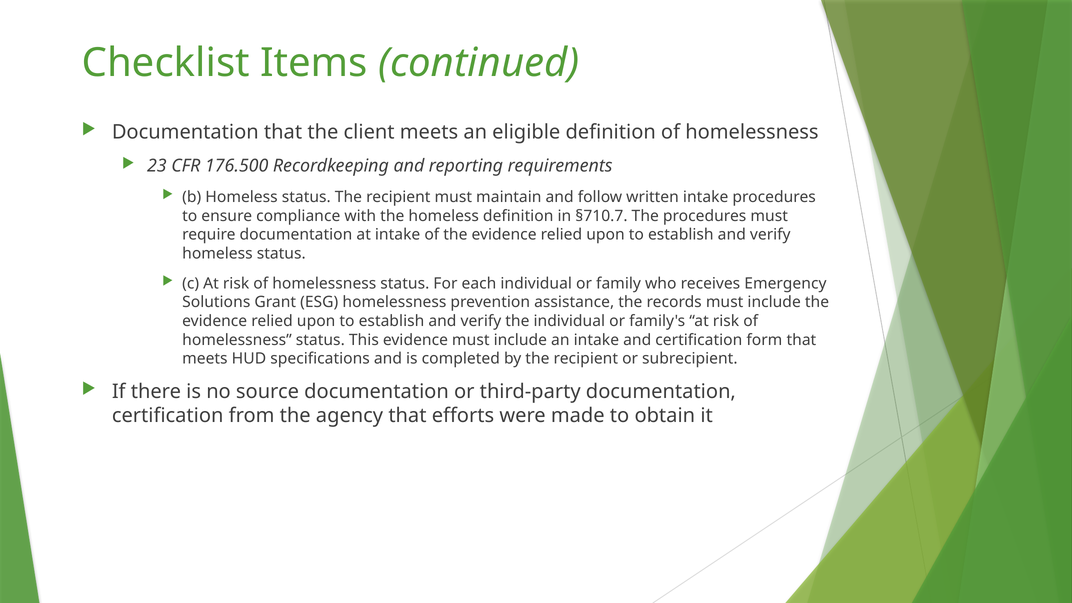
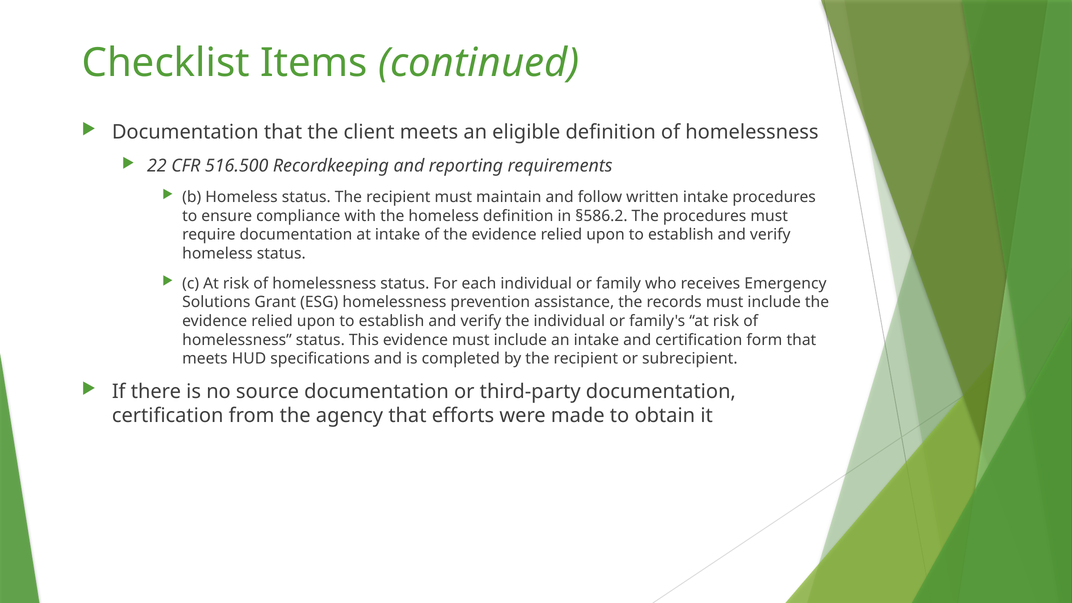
23: 23 -> 22
176.500: 176.500 -> 516.500
§710.7: §710.7 -> §586.2
